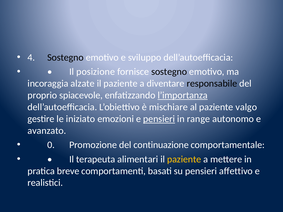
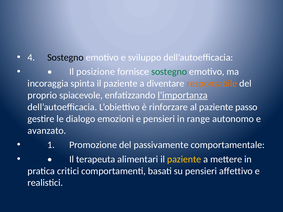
sostegno at (169, 72) colour: black -> green
alzate: alzate -> spinta
responsabile colour: black -> orange
mischiare: mischiare -> rinforzare
valgo: valgo -> passo
iniziato: iniziato -> dialogo
pensieri at (159, 119) underline: present -> none
0: 0 -> 1
continuazione: continuazione -> passivamente
breve: breve -> critici
